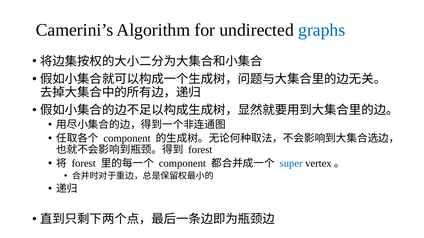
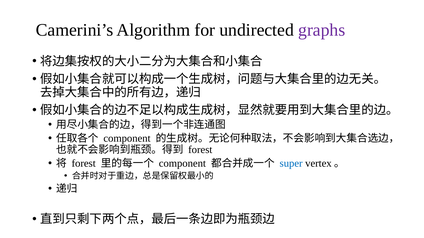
graphs colour: blue -> purple
